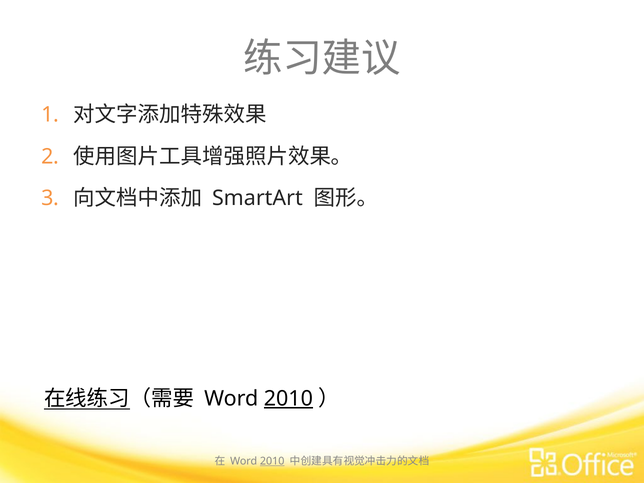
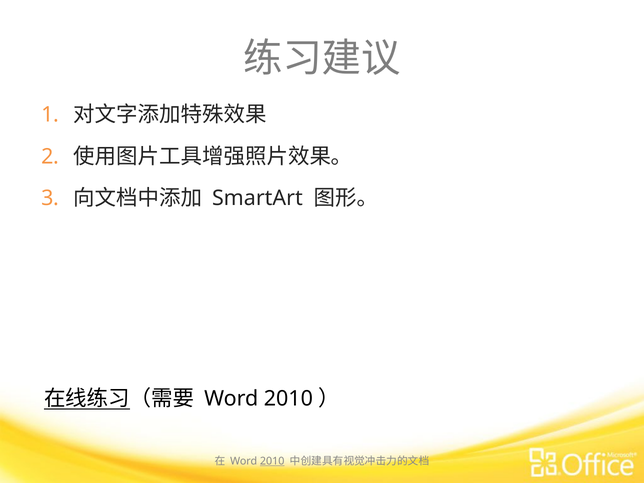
2010 at (288, 399) underline: present -> none
